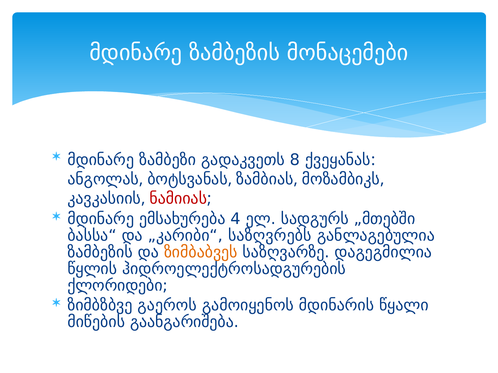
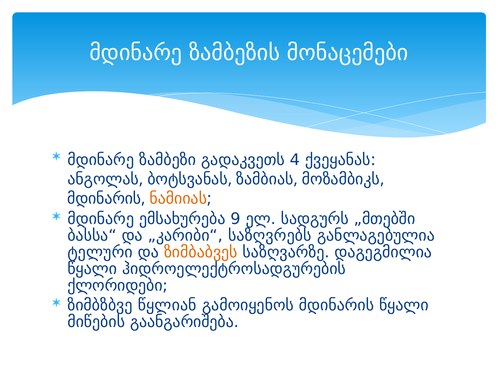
8: 8 -> 4
კავკასიის at (104, 199): კავკასიის -> მდინარის
ნამიიას colour: red -> orange
4: 4 -> 9
ზამბეზის at (100, 253): ზამბეზის -> ტელური
წყლის at (92, 269): წყლის -> წყალი
გაეროს: გაეროს -> წყლიან
